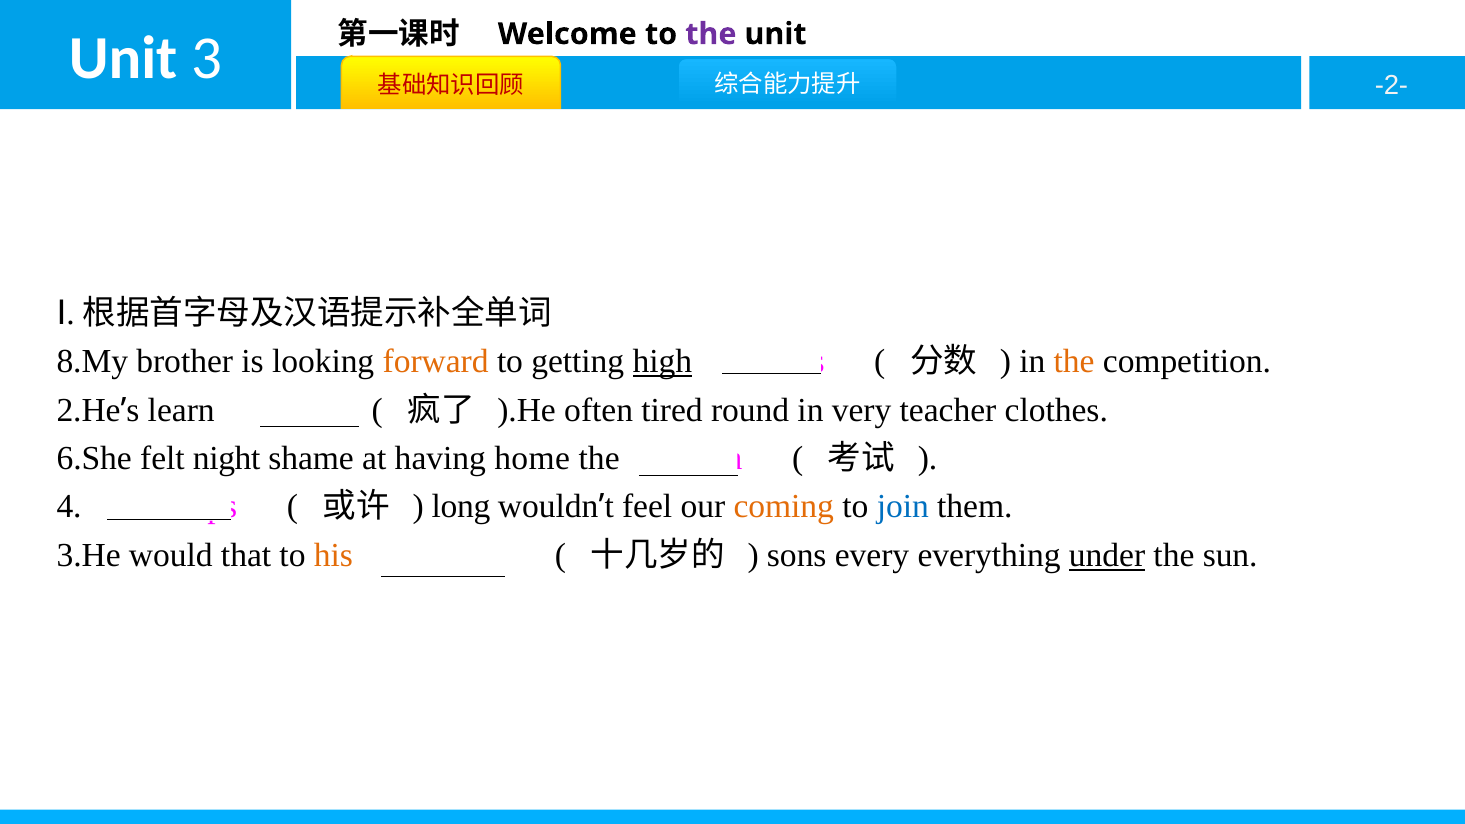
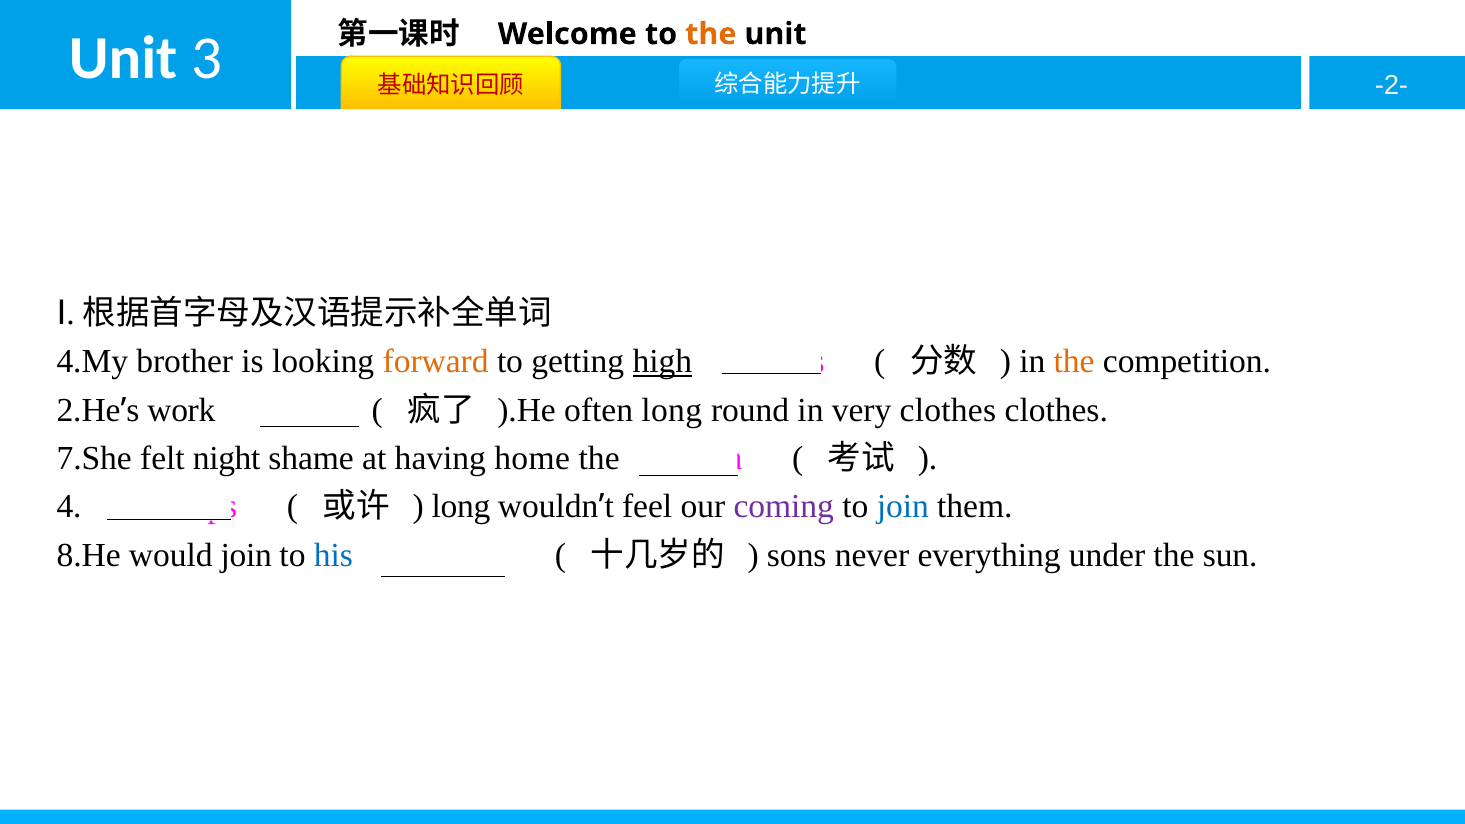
the at (711, 34) colour: purple -> orange
8.My: 8.My -> 4.My
learn: learn -> work
often tired: tired -> long
very teacher: teacher -> clothes
6.She: 6.She -> 7.She
coming colour: orange -> purple
3.He: 3.He -> 8.He
would that: that -> join
his colour: orange -> blue
every: every -> never
under underline: present -> none
